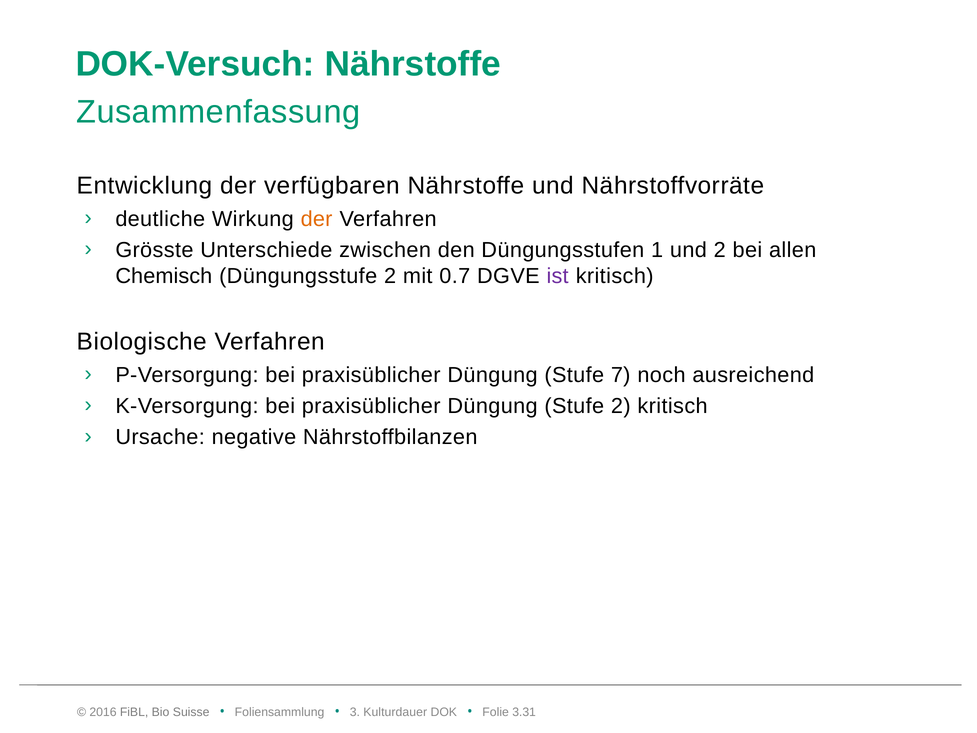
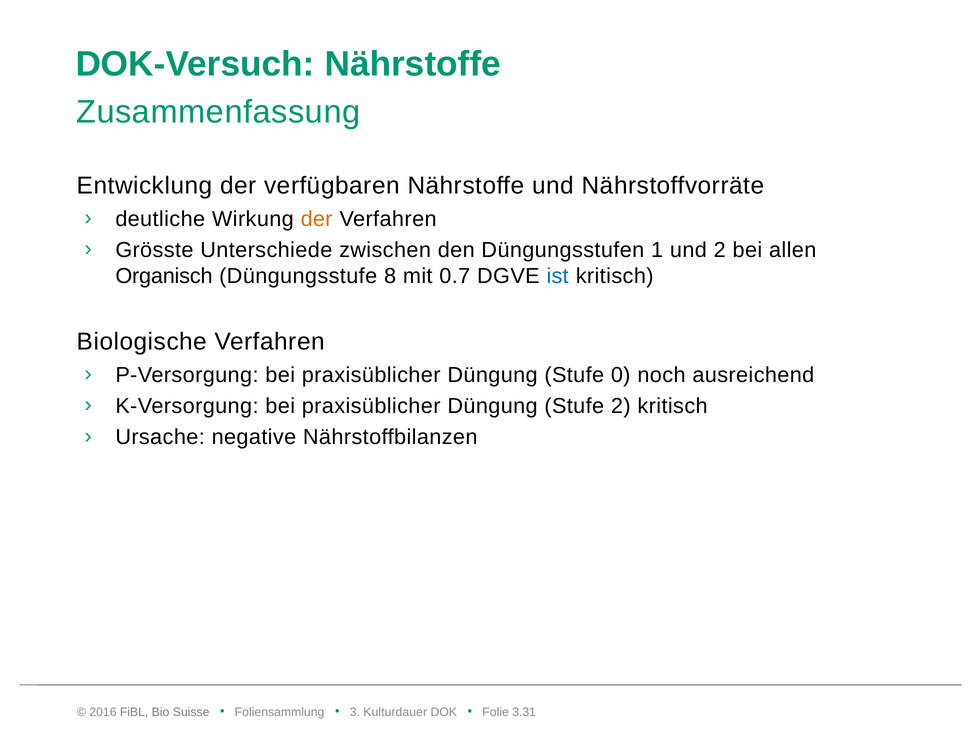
Chemisch: Chemisch -> Organisch
Düngungsstufe 2: 2 -> 8
ist colour: purple -> blue
7: 7 -> 0
